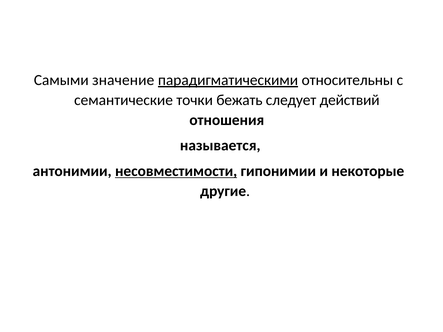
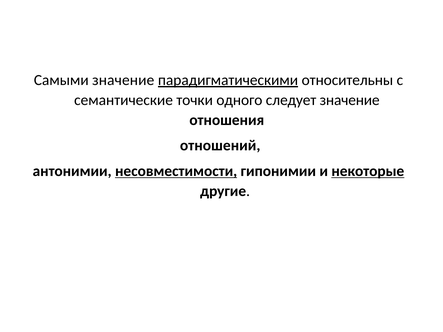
бежать: бежать -> одного
следует действий: действий -> значение
называется: называется -> отношений
некоторые underline: none -> present
